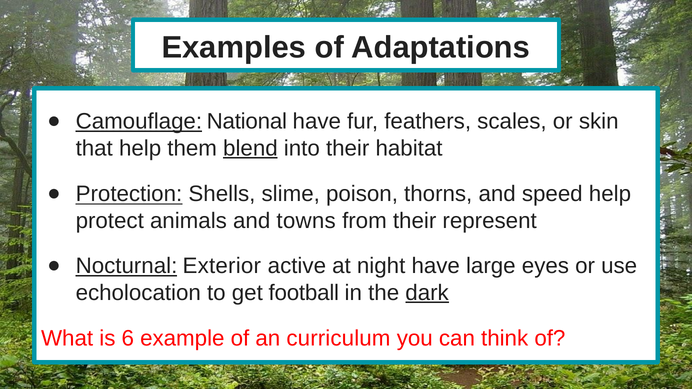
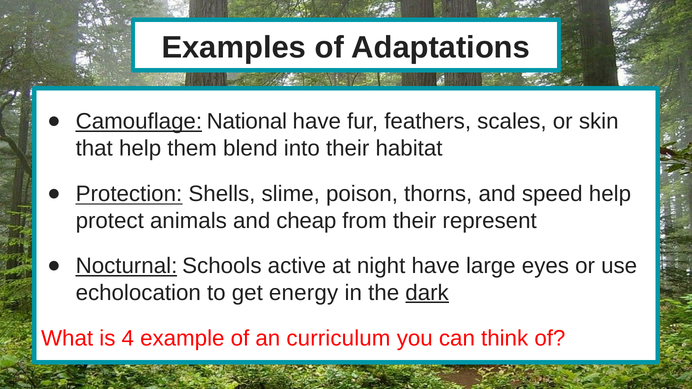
blend underline: present -> none
towns: towns -> cheap
Exterior: Exterior -> Schools
football: football -> energy
6: 6 -> 4
